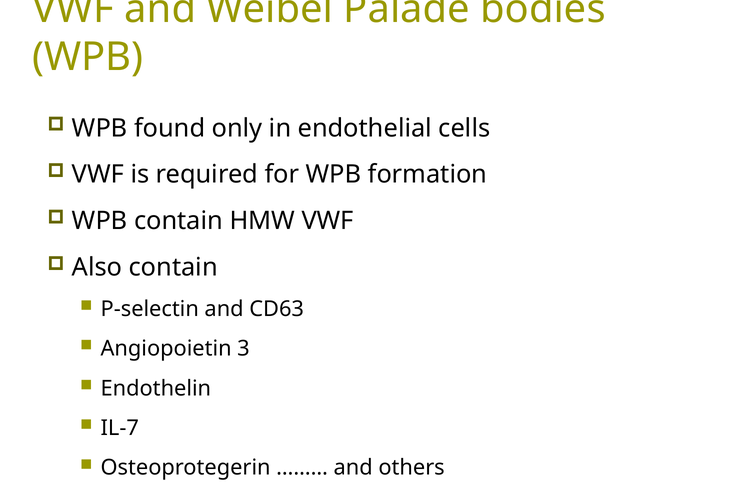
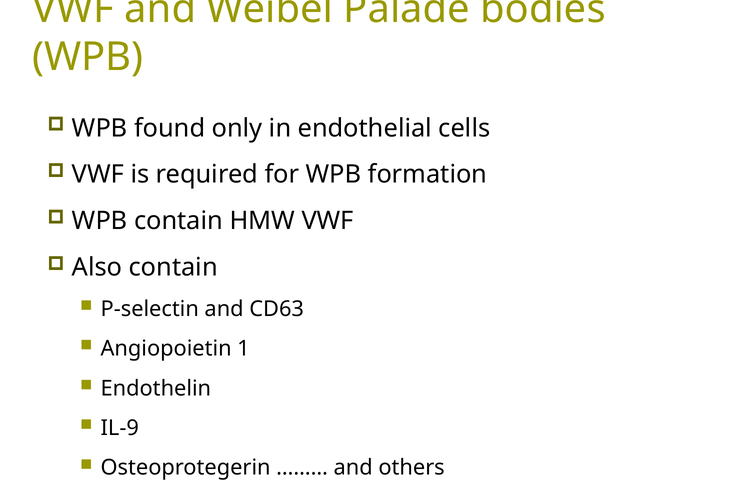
3: 3 -> 1
IL-7: IL-7 -> IL-9
